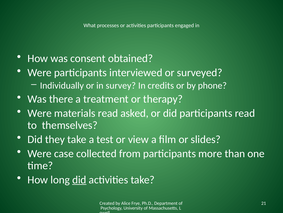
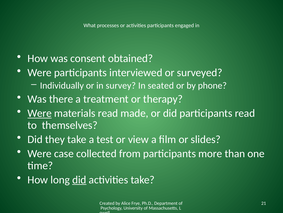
credits: credits -> seated
Were at (40, 113) underline: none -> present
asked: asked -> made
